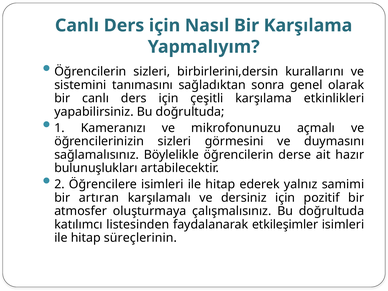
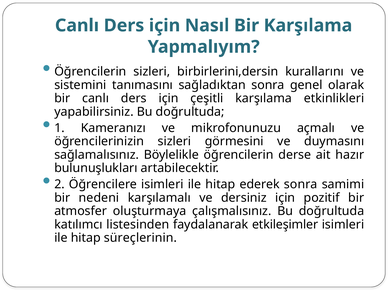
ederek yalnız: yalnız -> sonra
artıran: artıran -> nedeni
